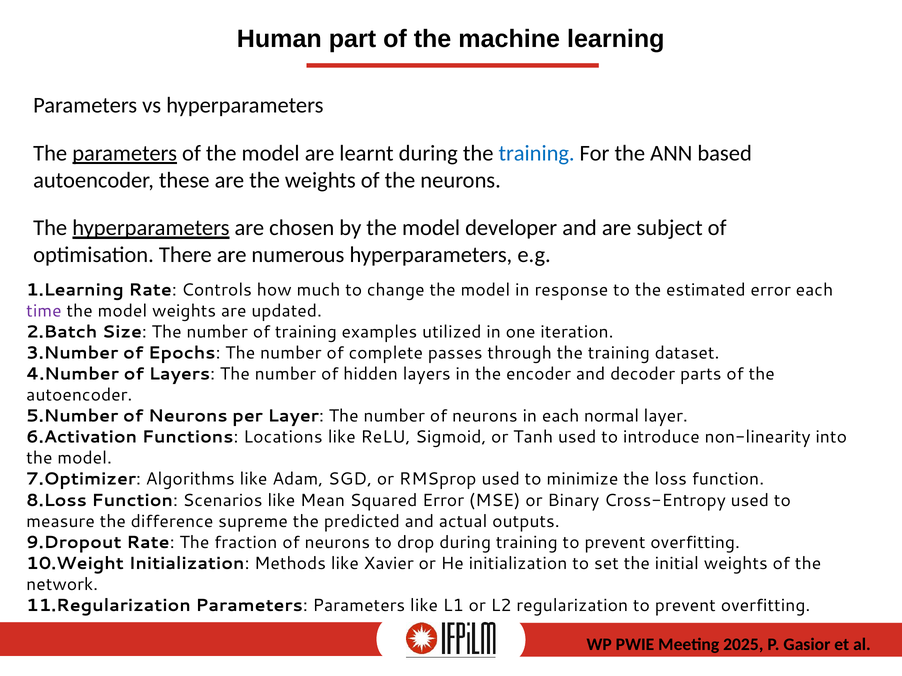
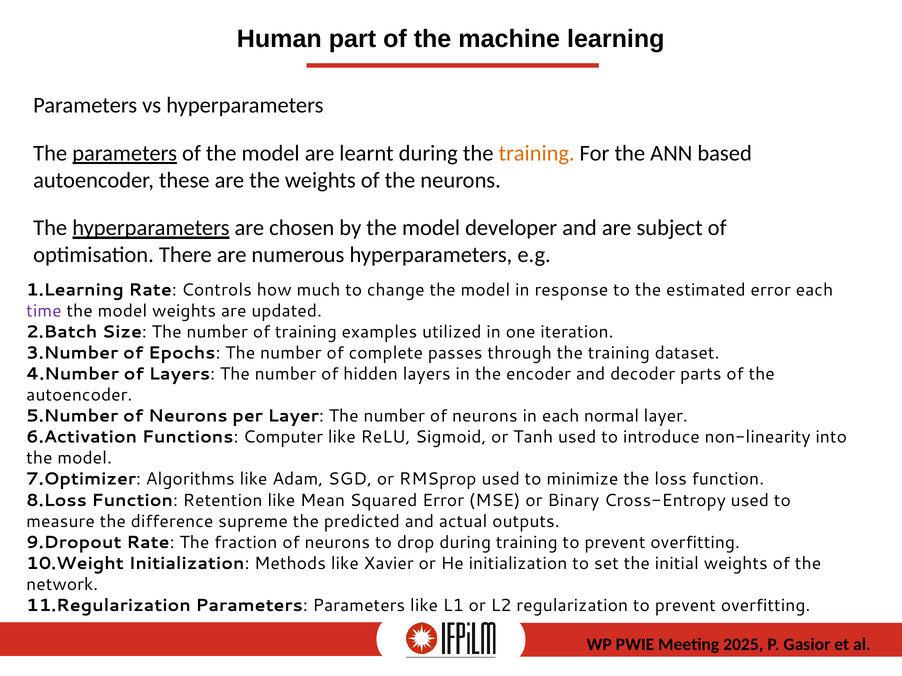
training at (537, 153) colour: blue -> orange
Locations: Locations -> Computer
Scenarios: Scenarios -> Retention
